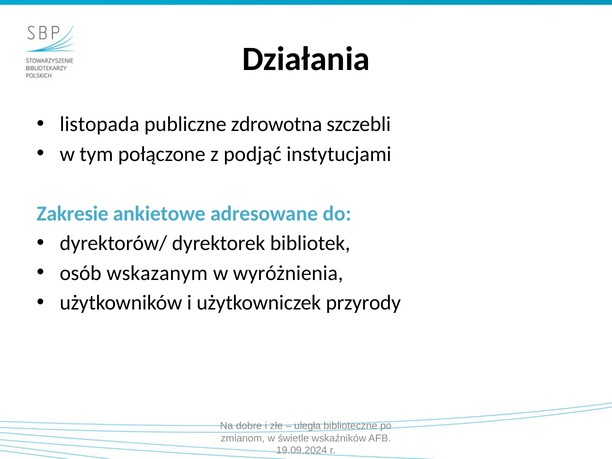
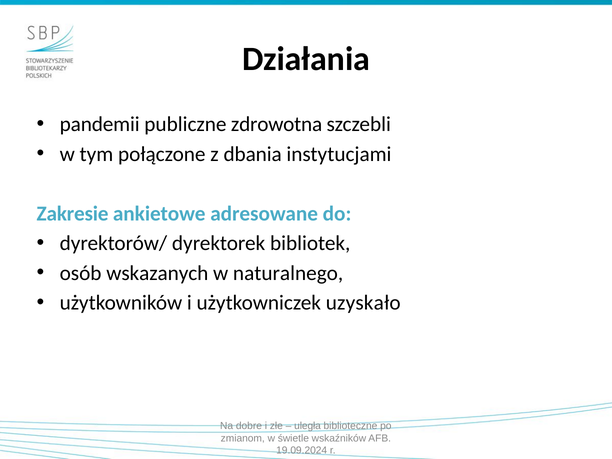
listopada: listopada -> pandemii
podjąć: podjąć -> dbania
wskazanym: wskazanym -> wskazanych
wyróżnienia: wyróżnienia -> naturalnego
przyrody: przyrody -> uzyskało
